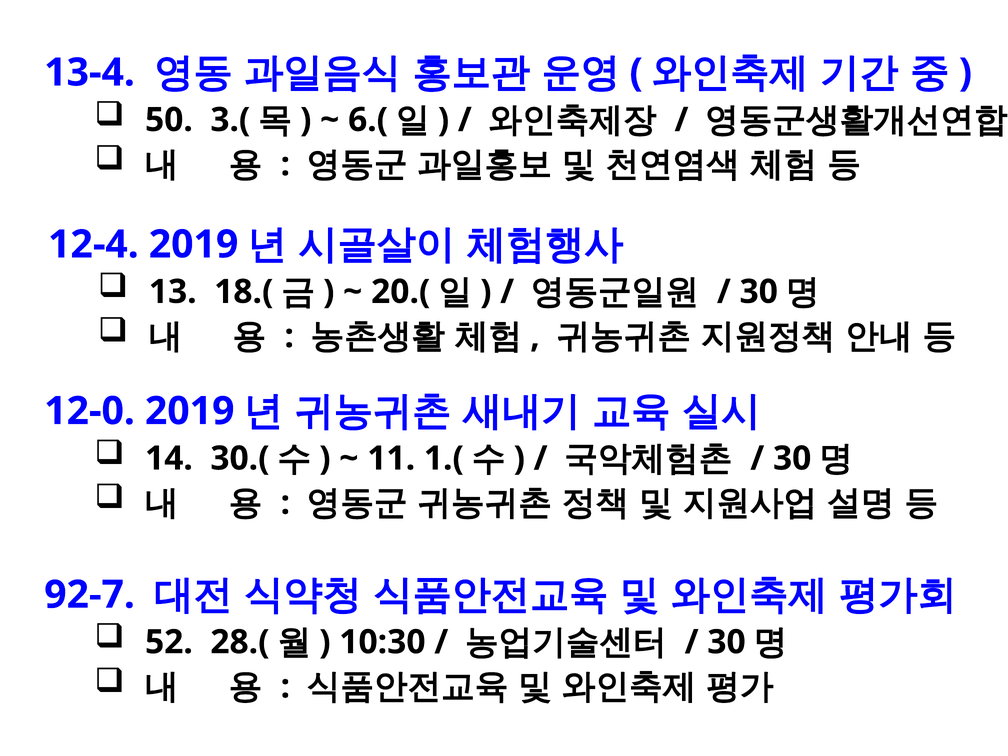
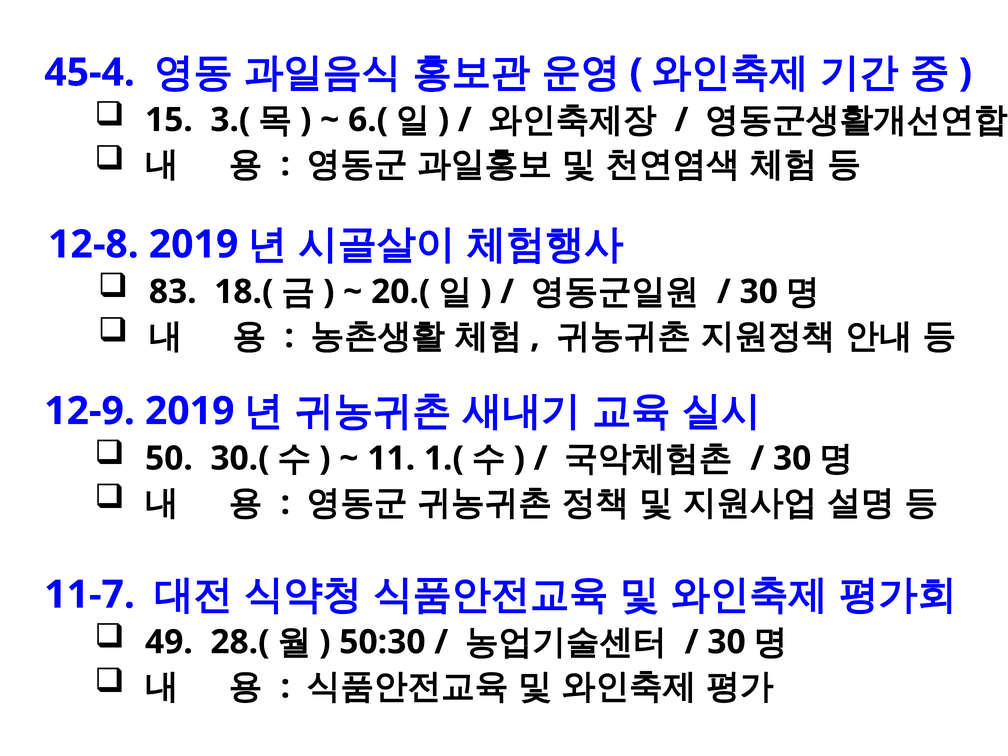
13-4: 13-4 -> 45-4
50: 50 -> 15
12-4: 12-4 -> 12-8
13: 13 -> 83
12-0: 12-0 -> 12-9
14: 14 -> 50
92-7: 92-7 -> 11-7
52: 52 -> 49
10:30: 10:30 -> 50:30
